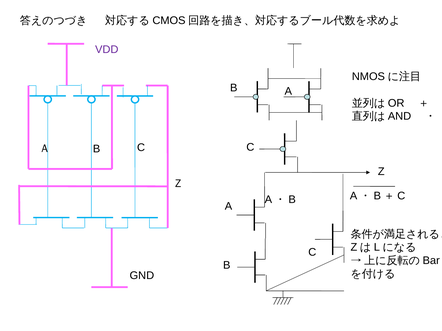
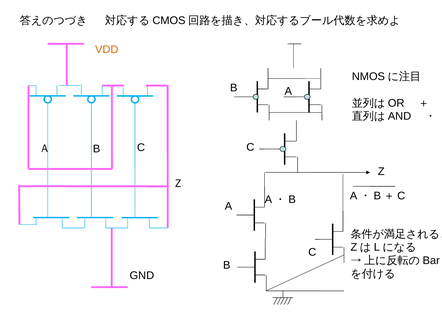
VDD colour: purple -> orange
